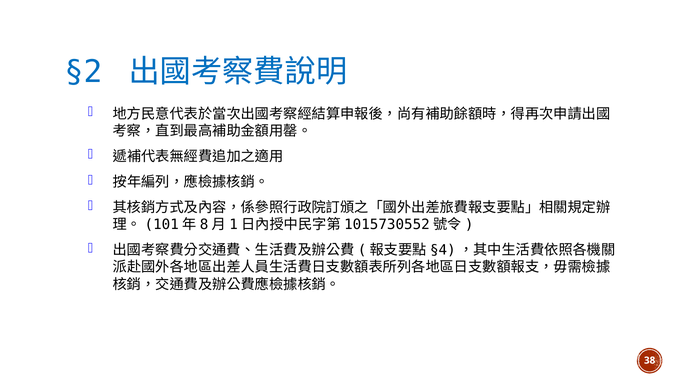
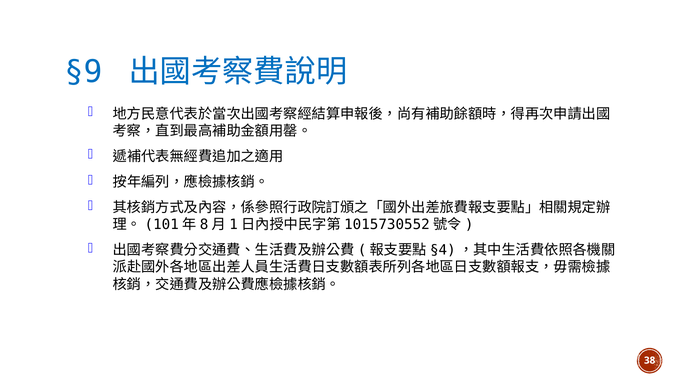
§2: §2 -> §9
